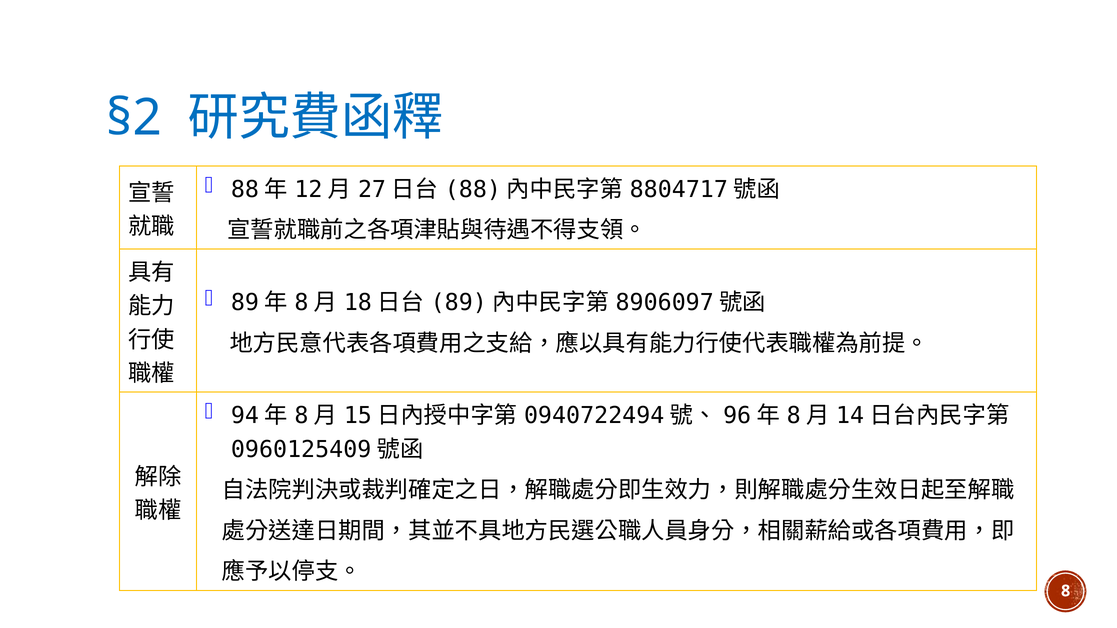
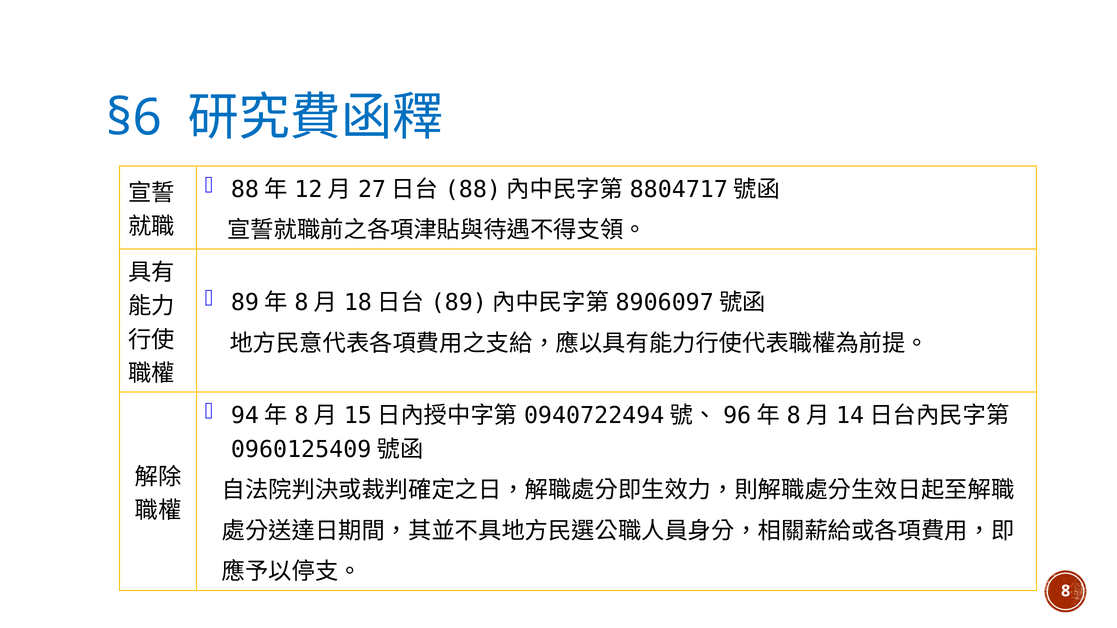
§2: §2 -> §6
